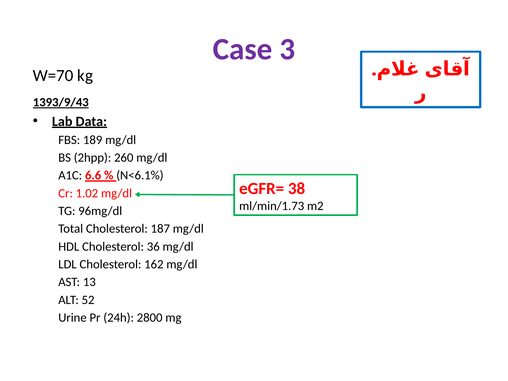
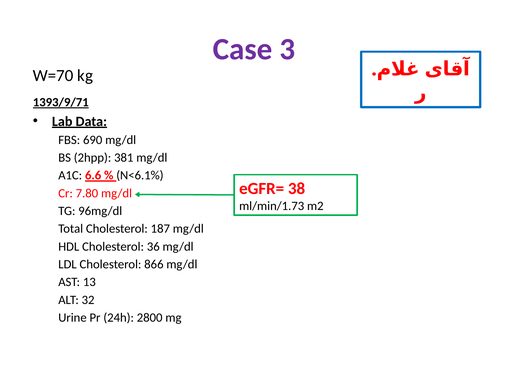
1393/9/43: 1393/9/43 -> 1393/9/71
189: 189 -> 690
260: 260 -> 381
1.02: 1.02 -> 7.80
162: 162 -> 866
52: 52 -> 32
